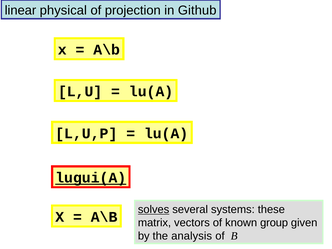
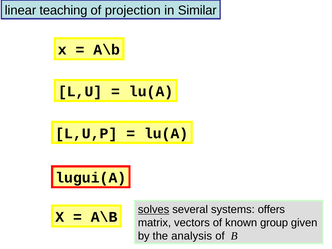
physical: physical -> teaching
Github: Github -> Similar
lugui(A underline: present -> none
these: these -> offers
